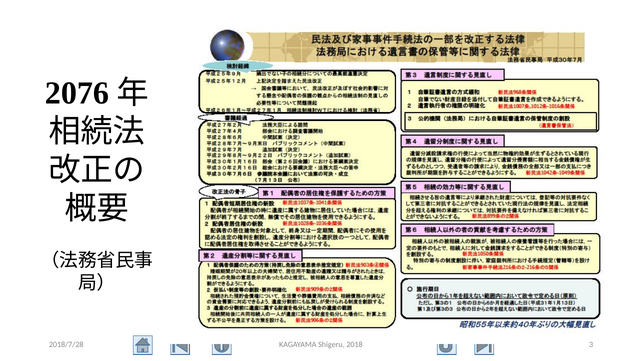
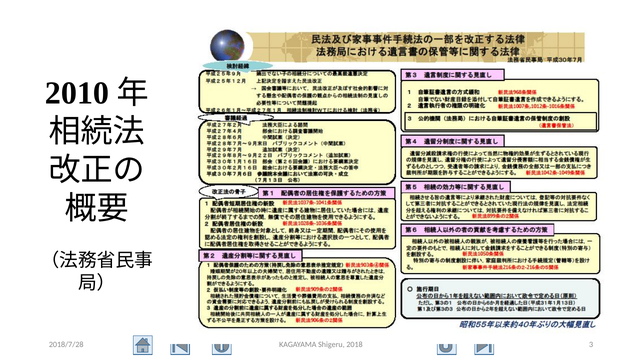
2076: 2076 -> 2010
